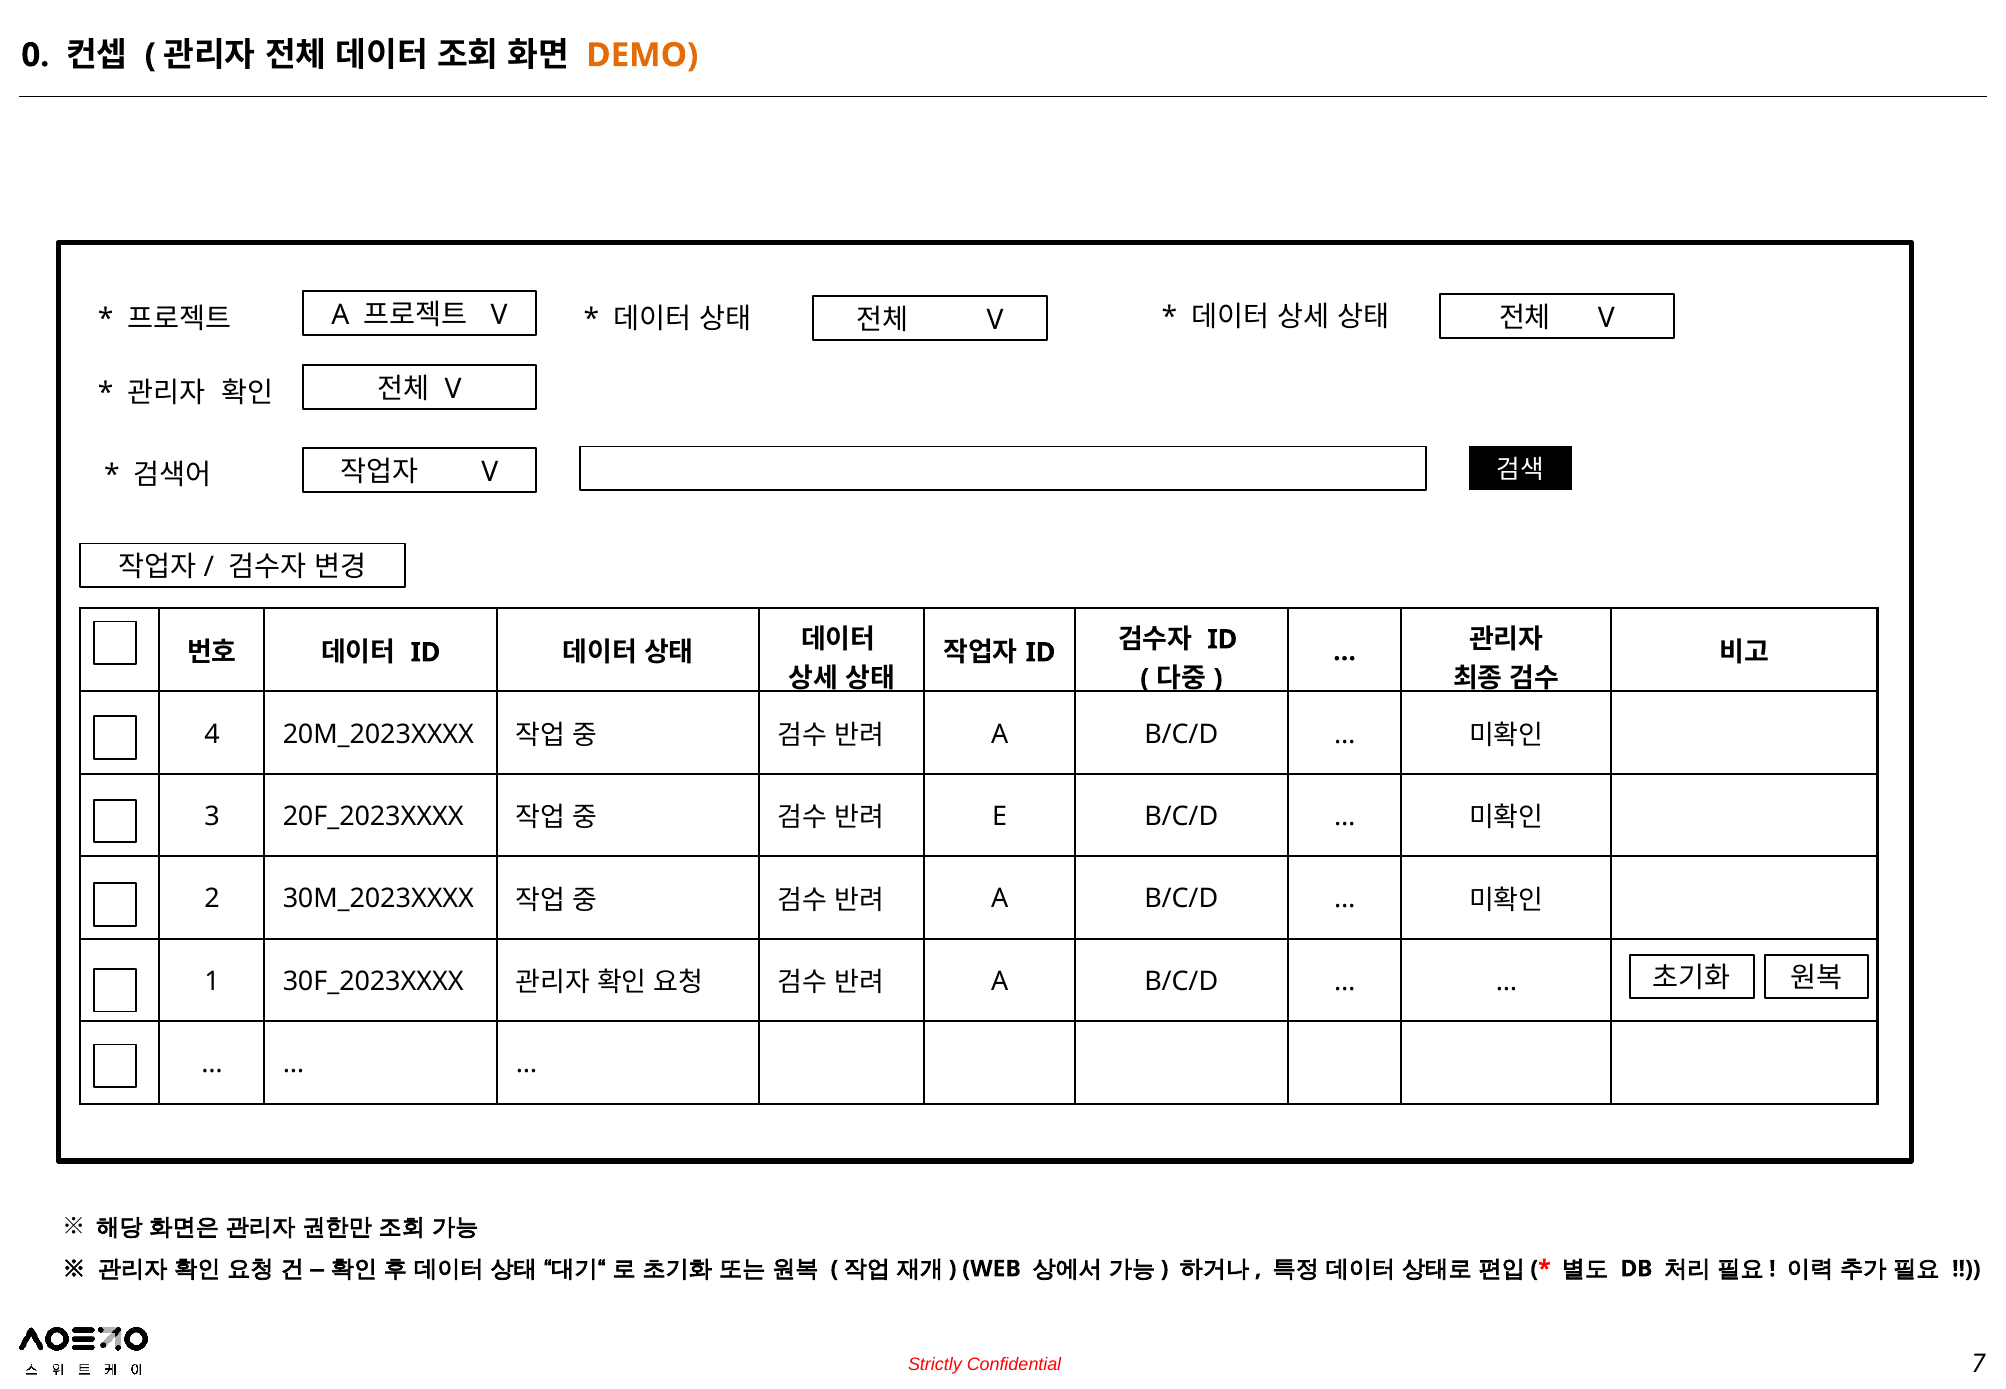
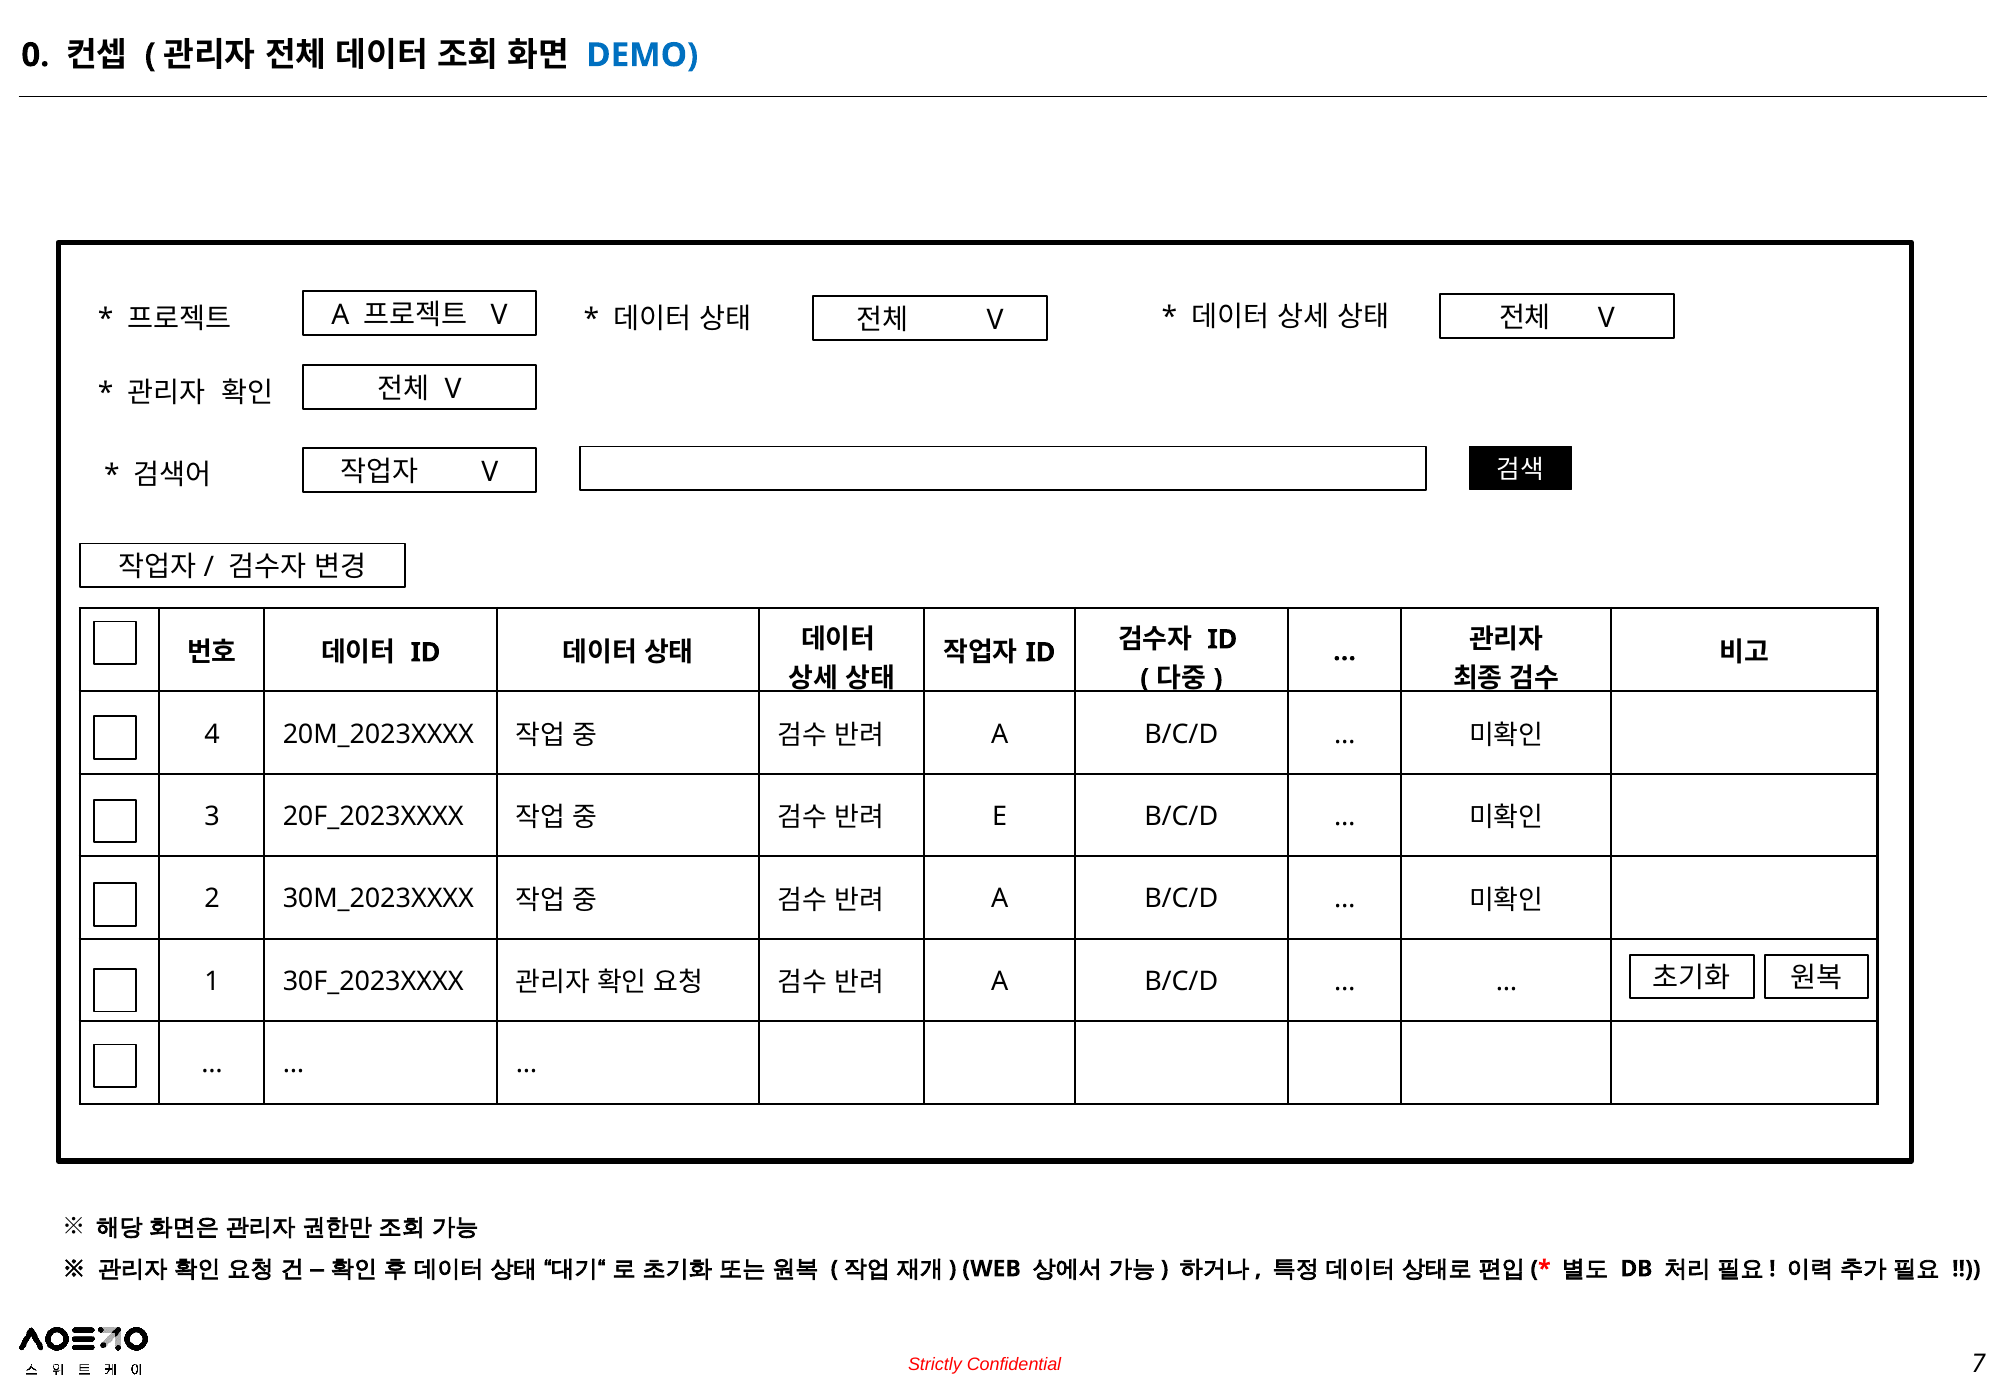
DEMO colour: orange -> blue
